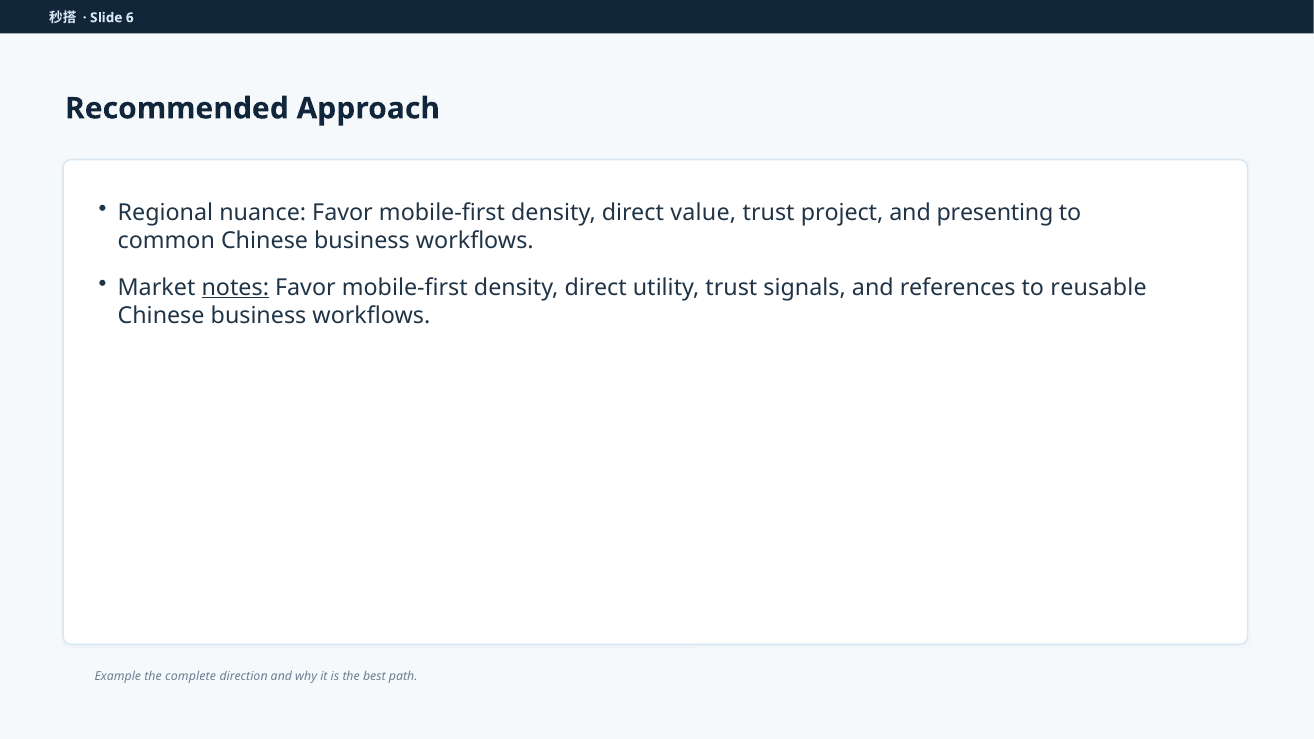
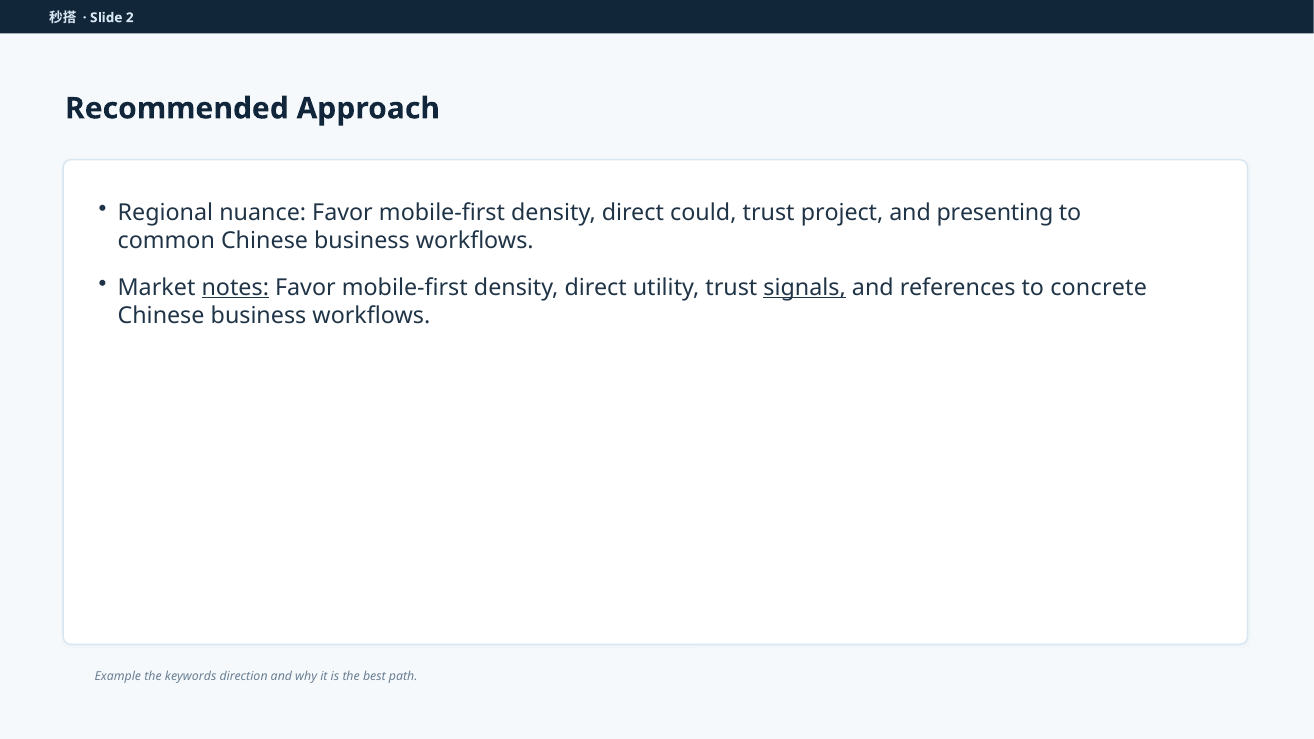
6: 6 -> 2
value: value -> could
signals underline: none -> present
reusable: reusable -> concrete
complete: complete -> keywords
